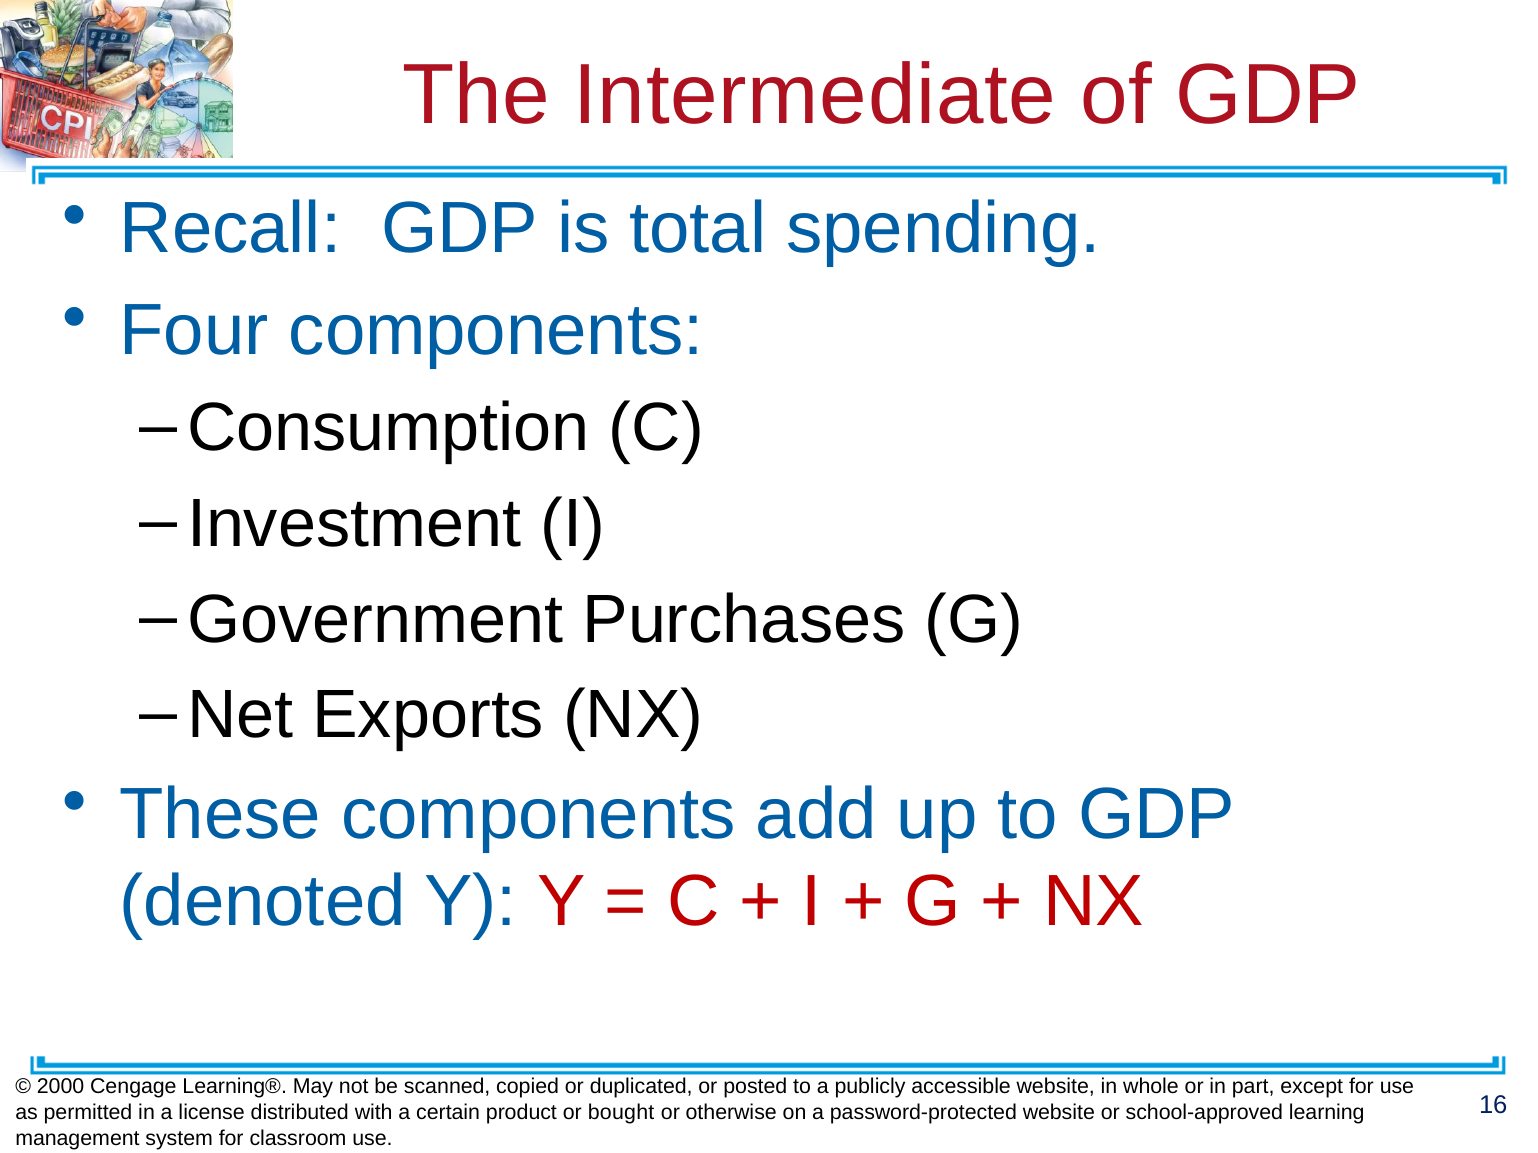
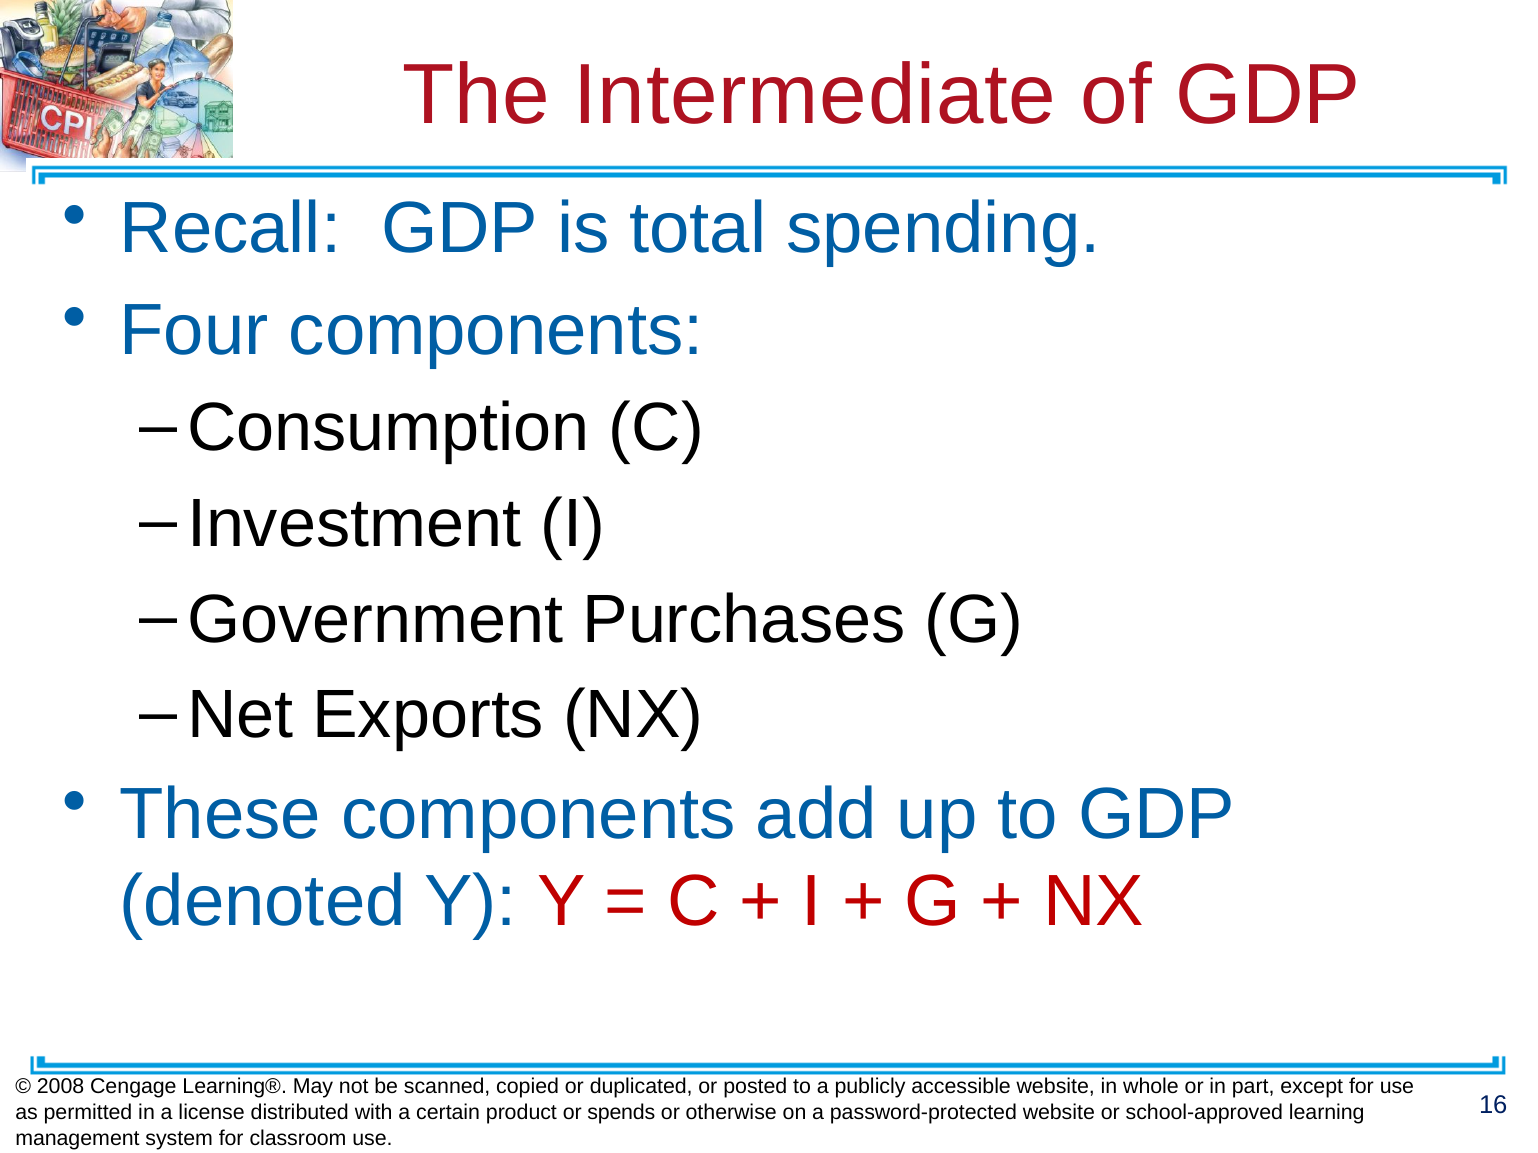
2000: 2000 -> 2008
bought: bought -> spends
